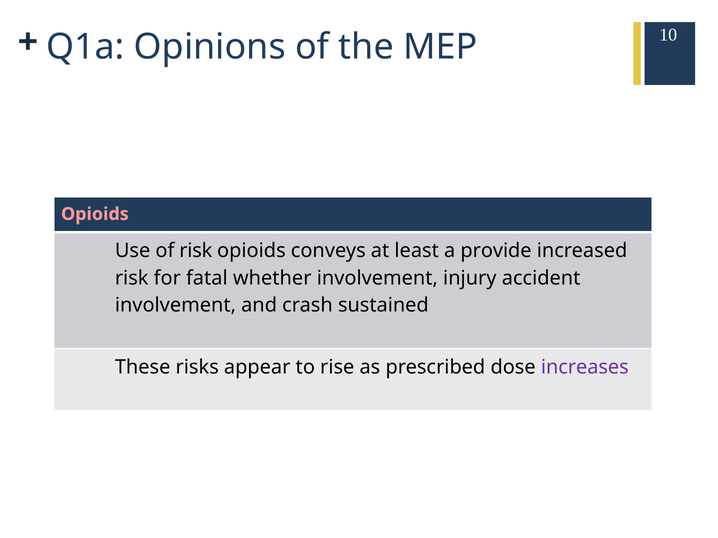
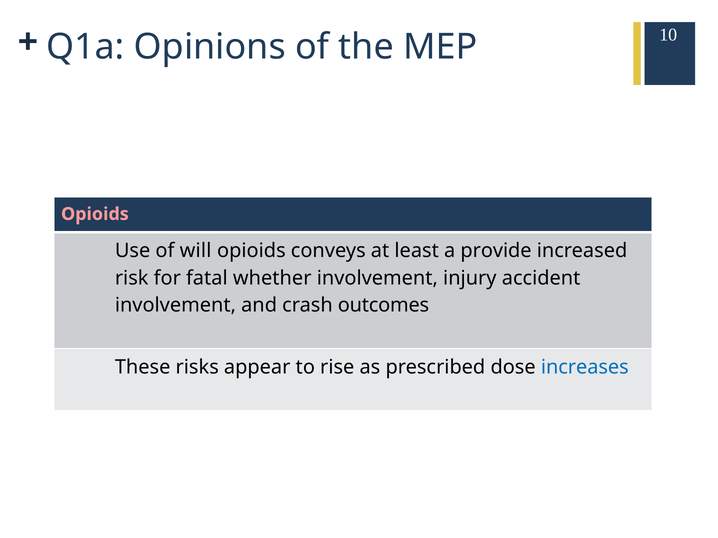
of risk: risk -> will
sustained: sustained -> outcomes
increases colour: purple -> blue
